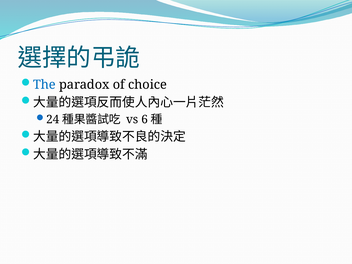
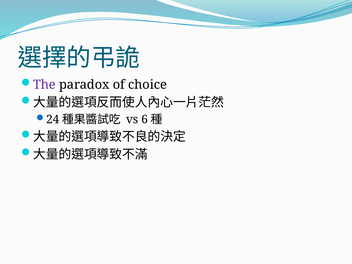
The colour: blue -> purple
